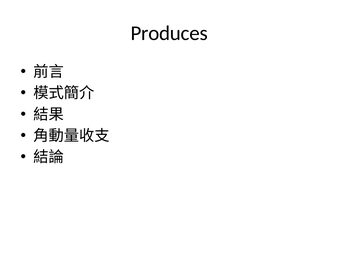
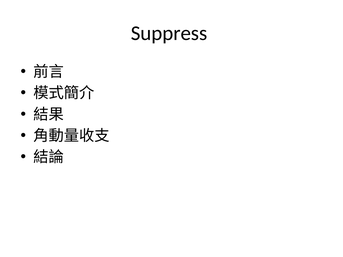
Produces: Produces -> Suppress
